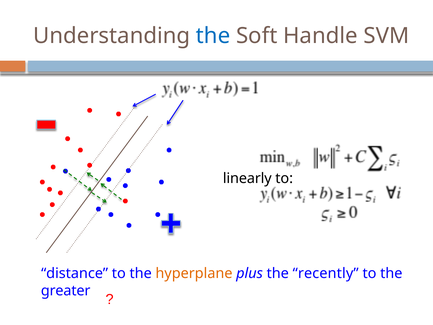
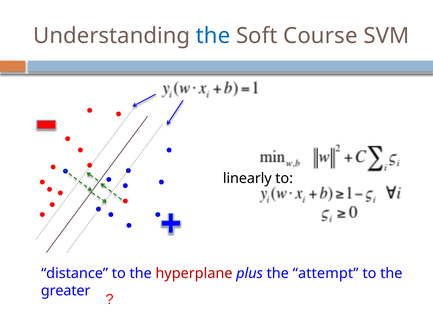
Handle: Handle -> Course
hyperplane colour: orange -> red
recently: recently -> attempt
